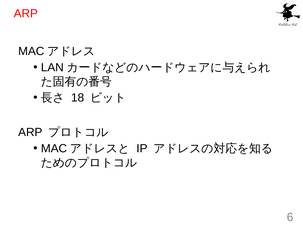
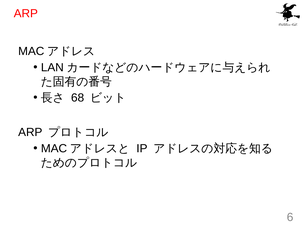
18: 18 -> 68
